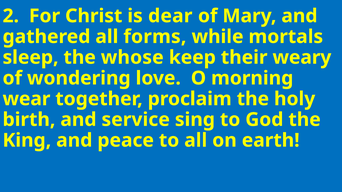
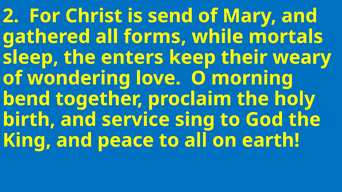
dear: dear -> send
whose: whose -> enters
wear: wear -> bend
